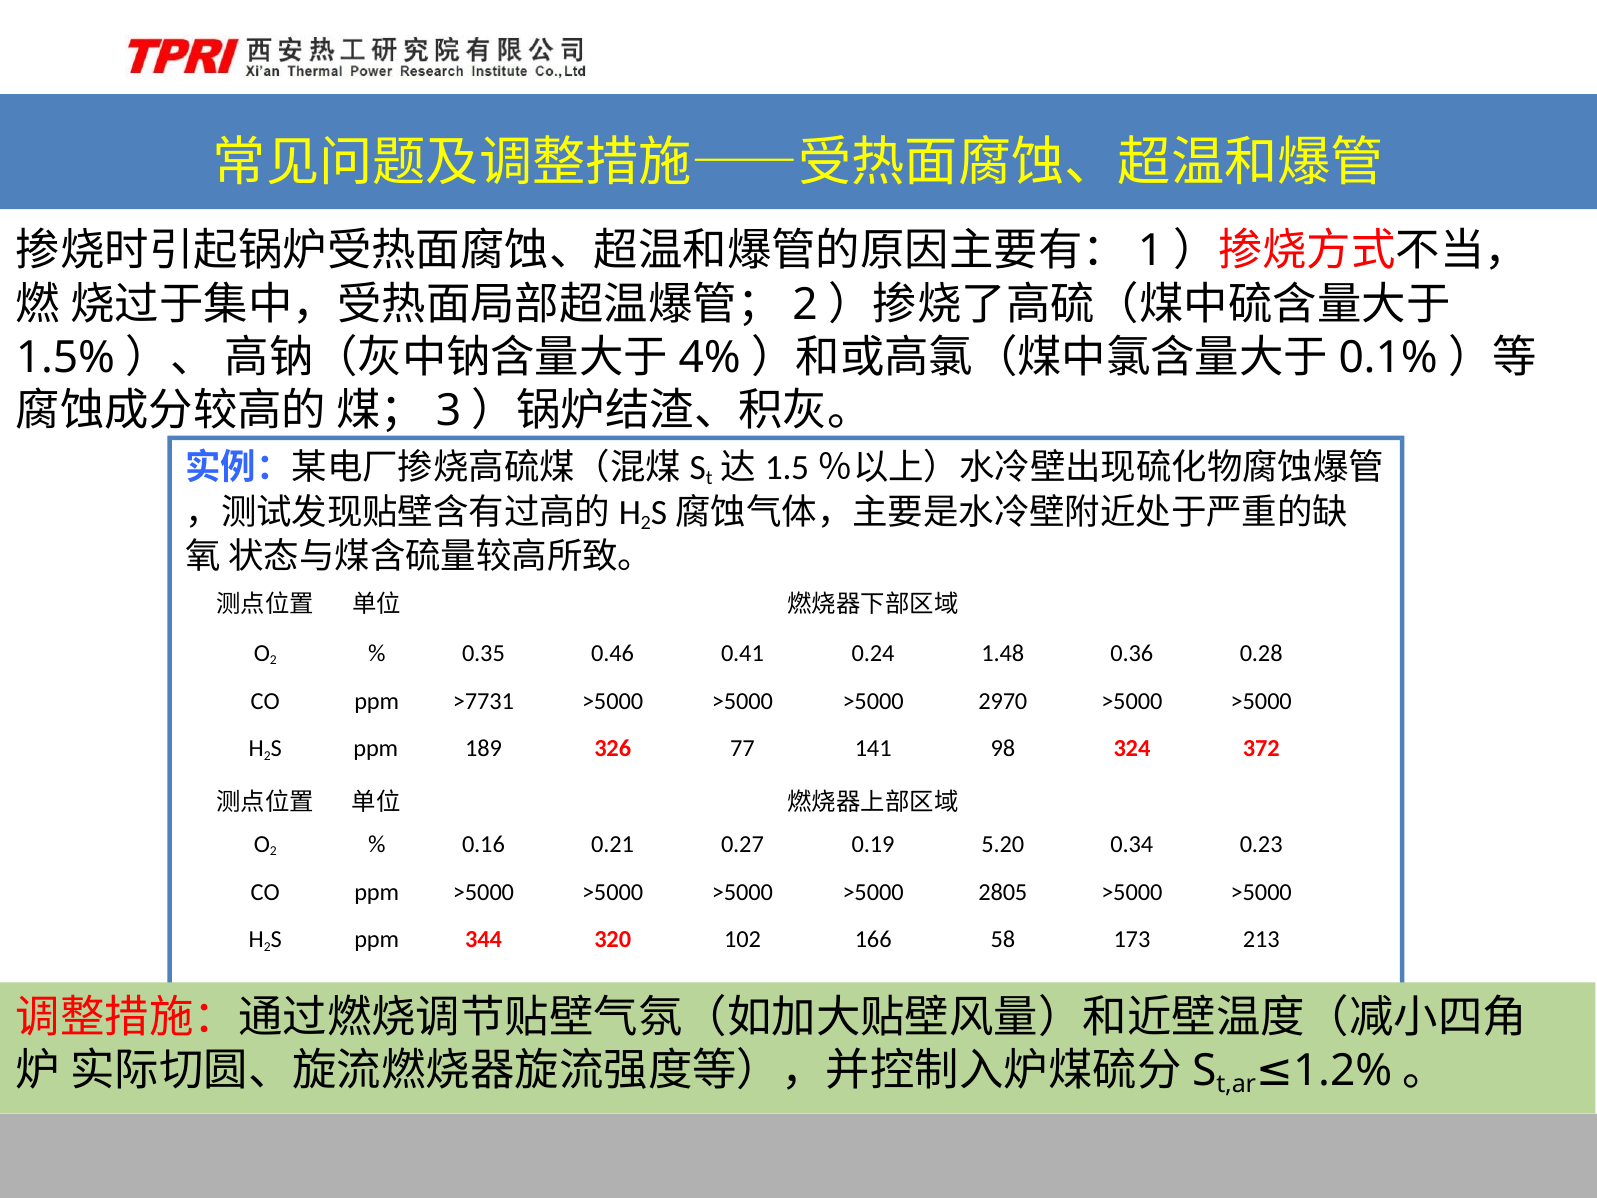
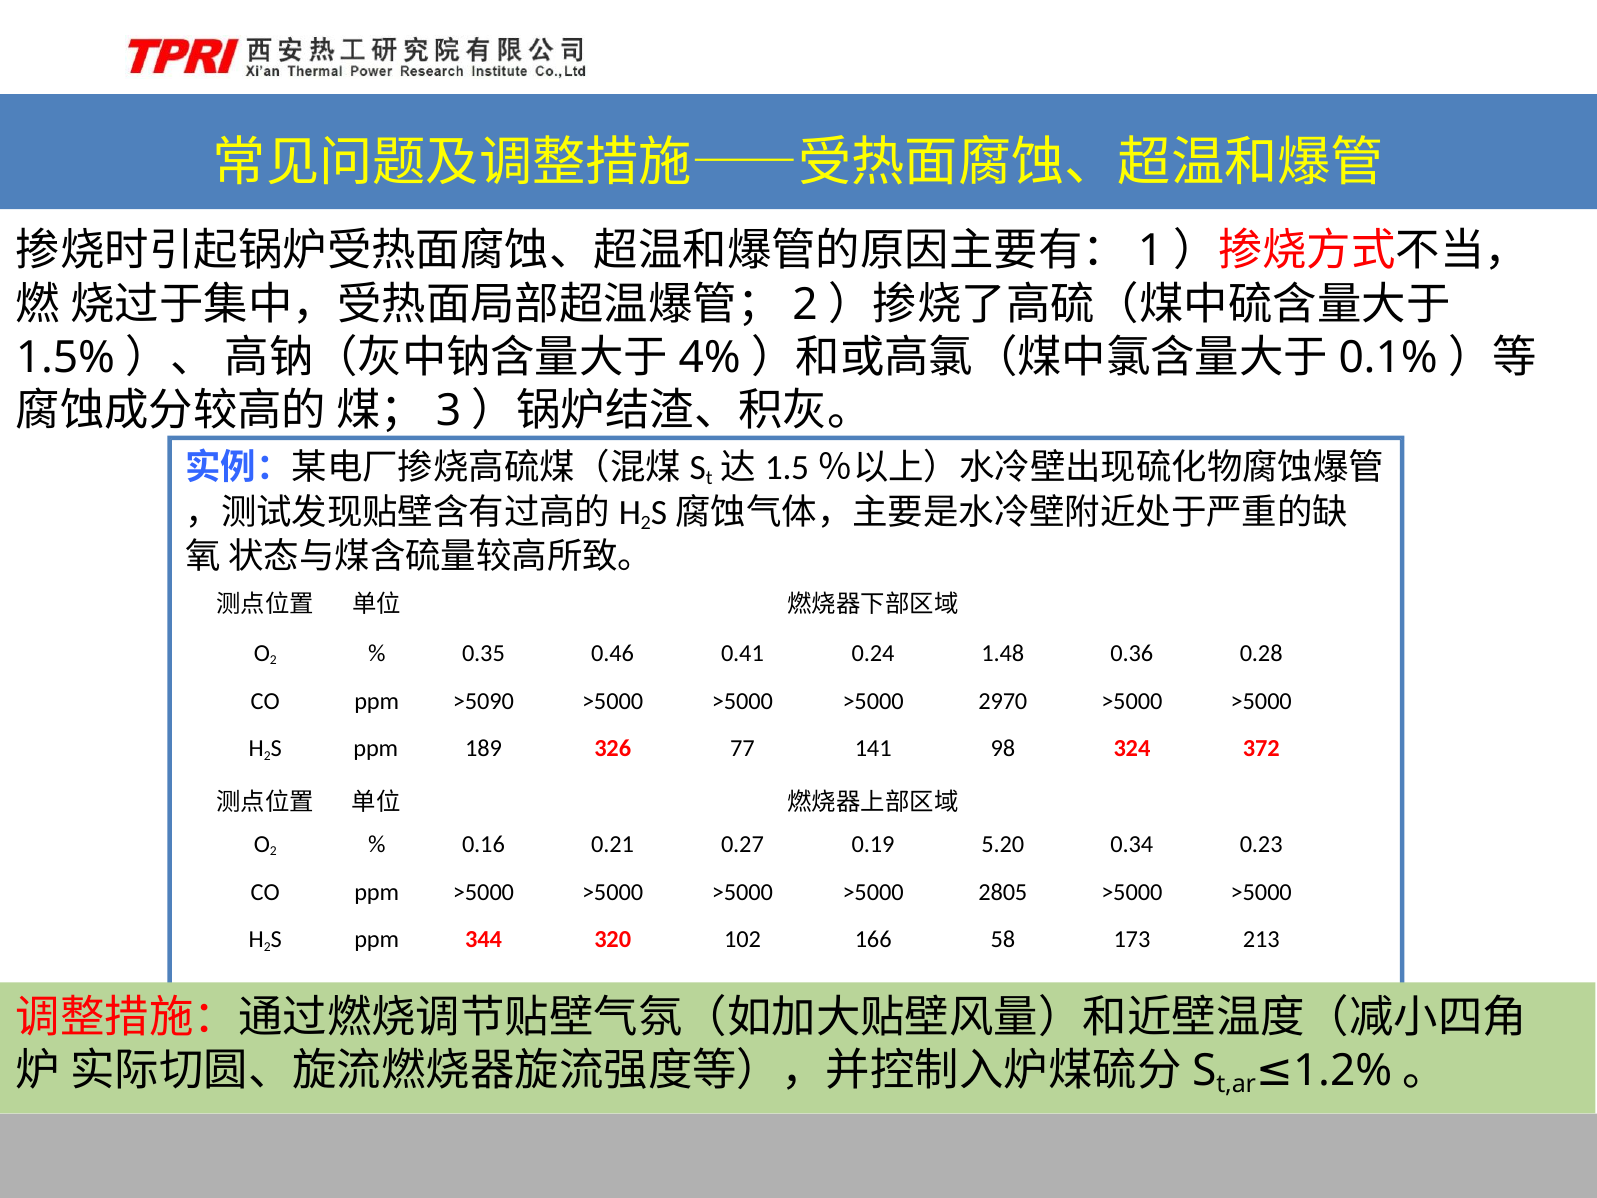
>7731: >7731 -> >5090
